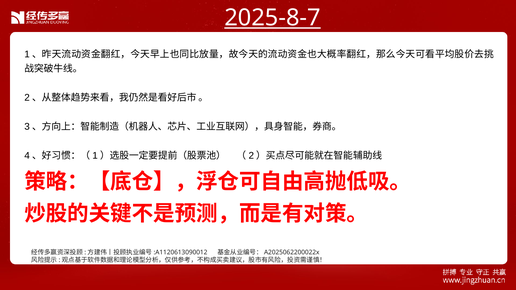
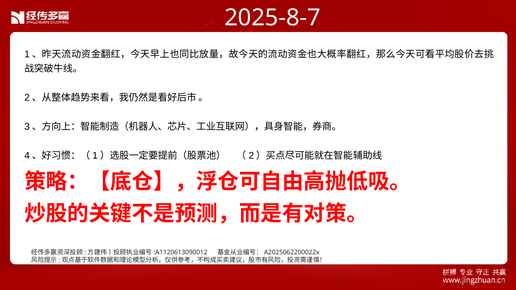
2025-8-7 underline: present -> none
